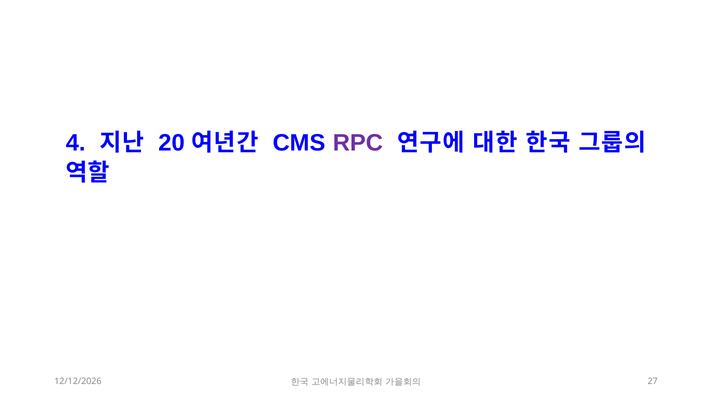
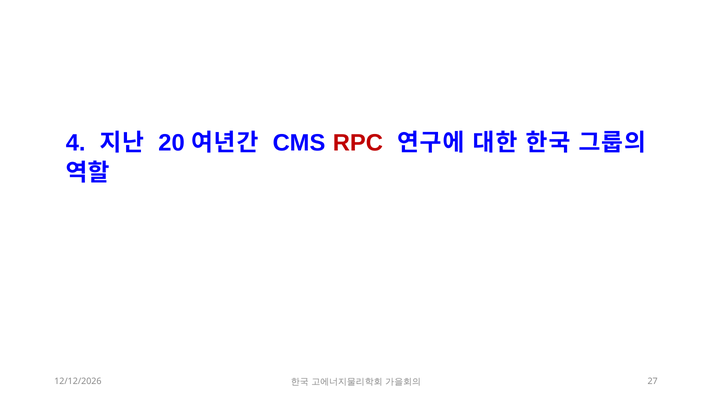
RPC colour: purple -> red
